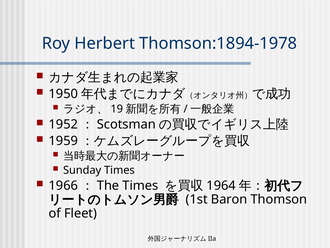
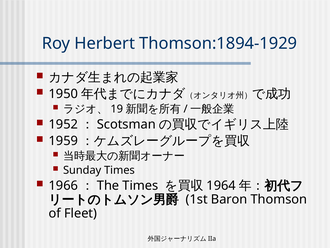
Thomson:1894-1978: Thomson:1894-1978 -> Thomson:1894-1929
